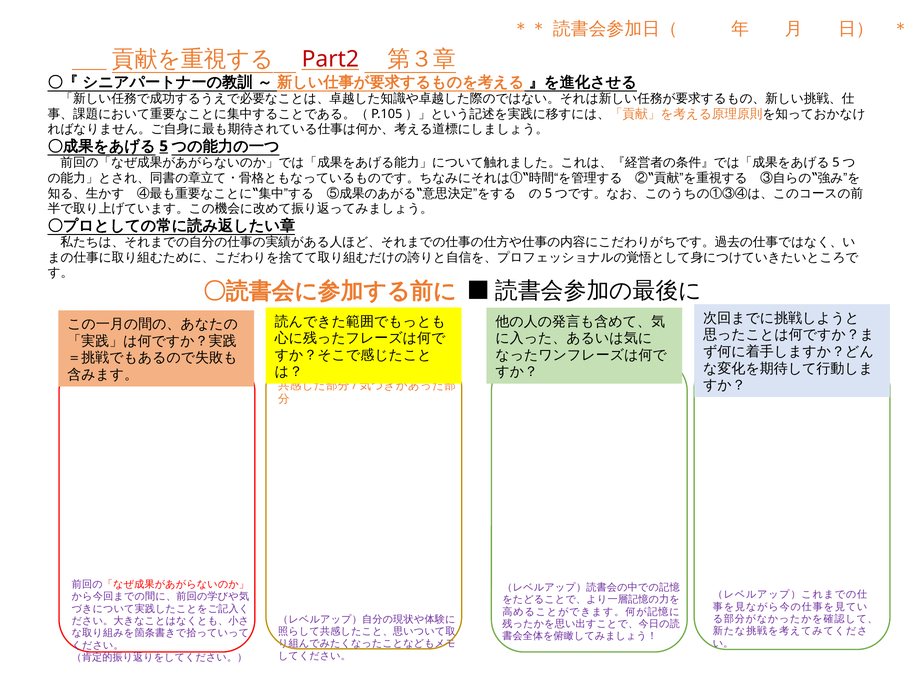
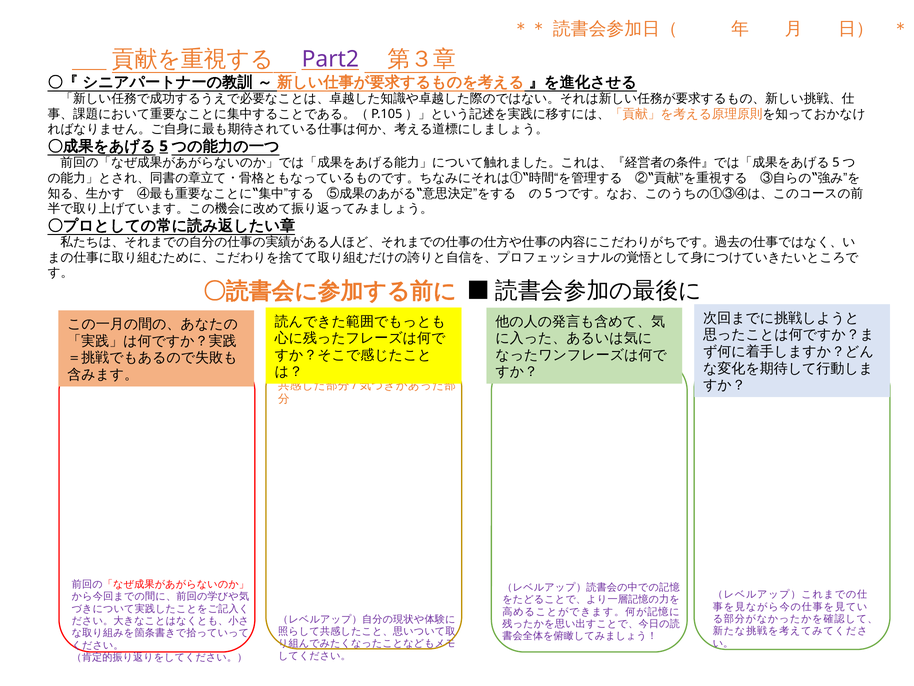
Part2 colour: red -> purple
